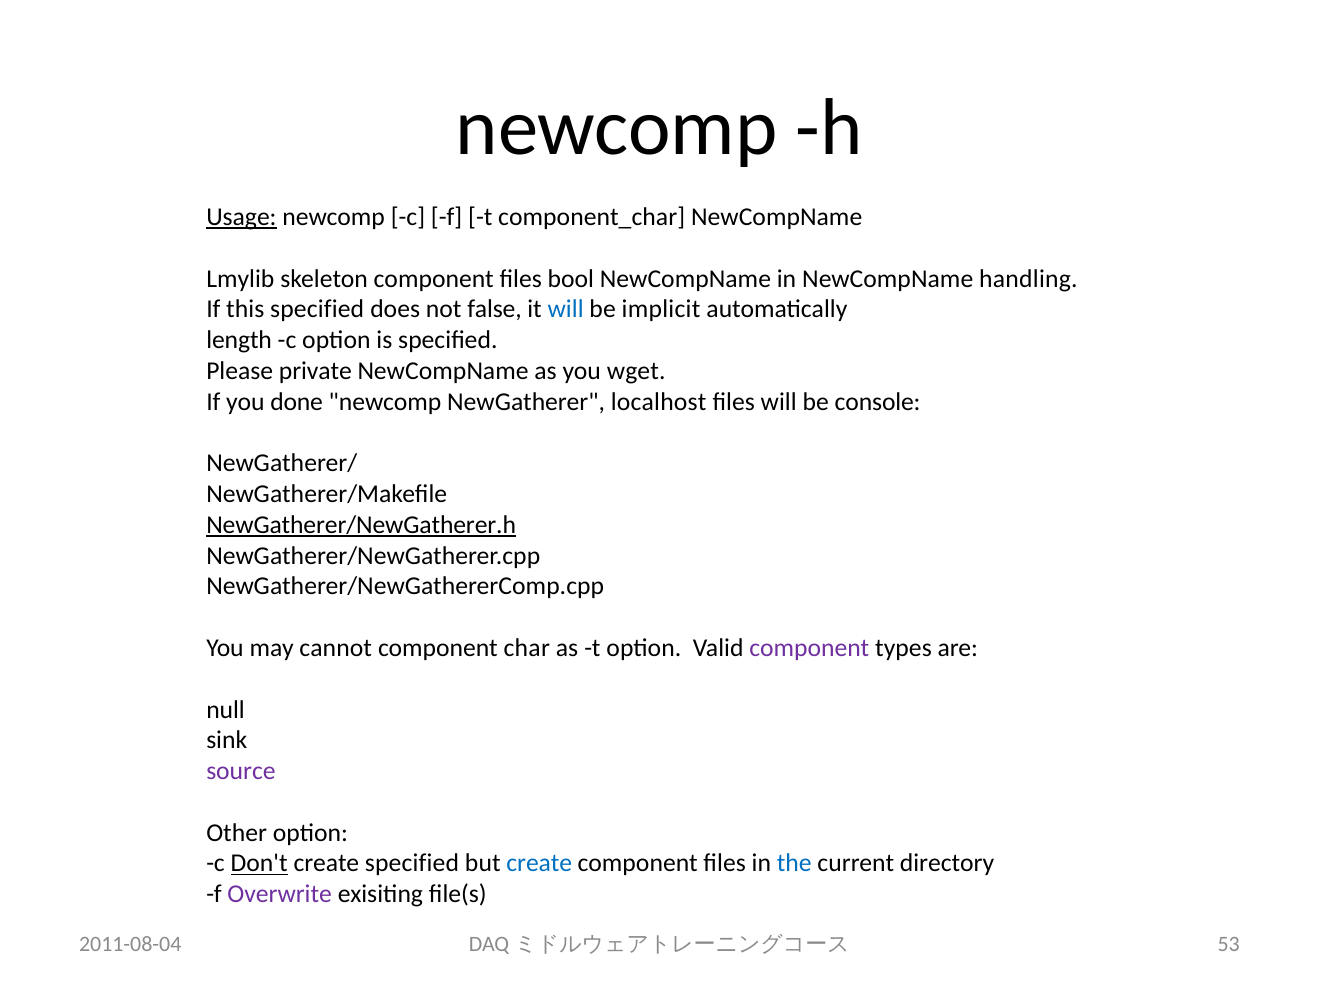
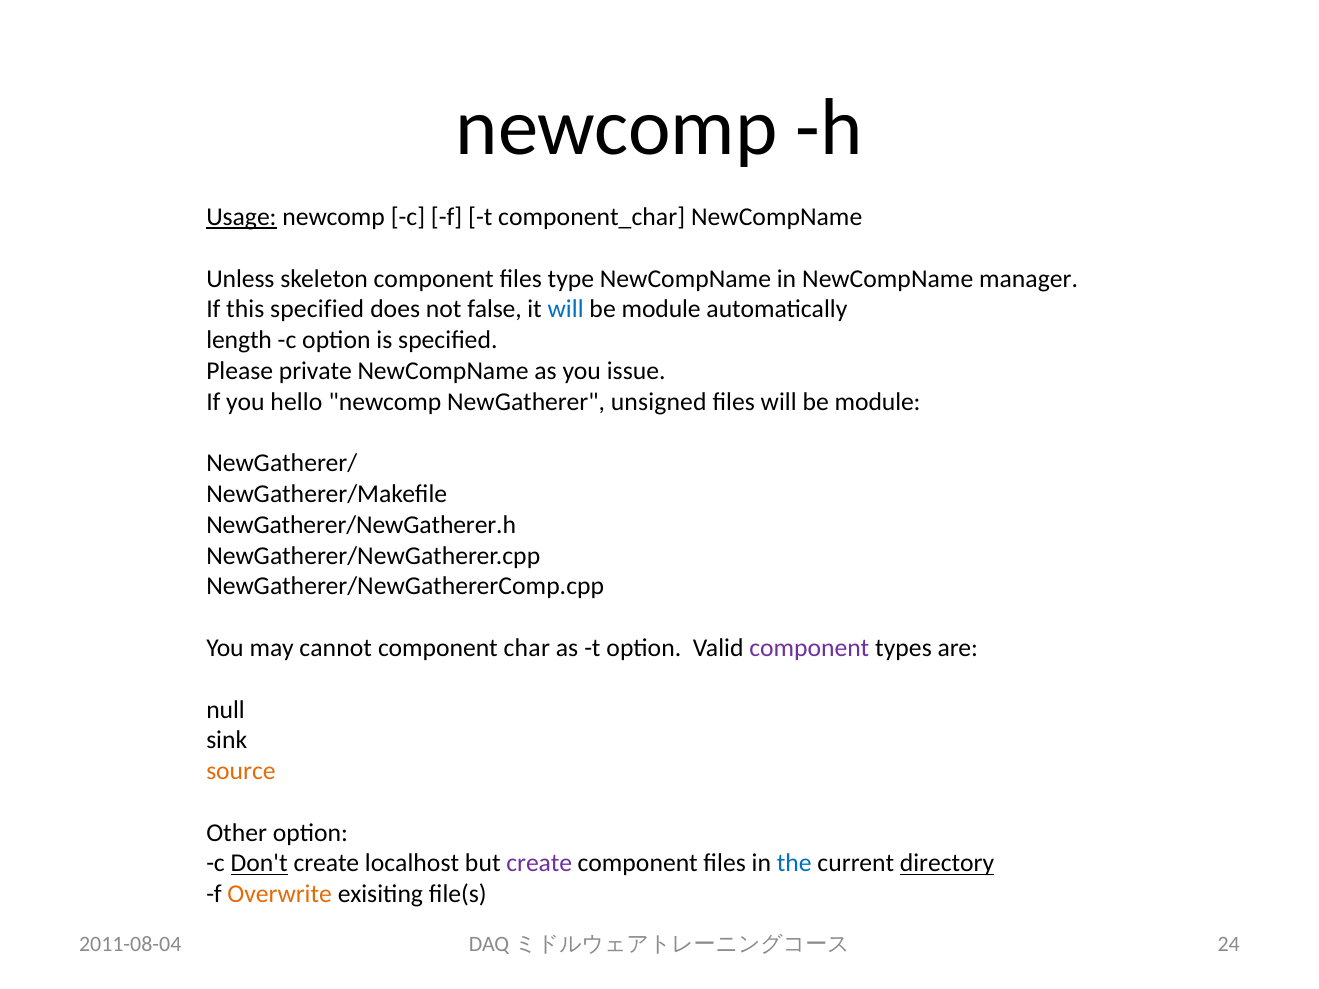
Lmylib: Lmylib -> Unless
bool: bool -> type
handling: handling -> manager
implicit at (661, 309): implicit -> module
wget: wget -> issue
done: done -> hello
localhost: localhost -> unsigned
files will be console: console -> module
NewGatherer/NewGatherer.h underline: present -> none
source colour: purple -> orange
create specified: specified -> localhost
create at (539, 864) colour: blue -> purple
directory underline: none -> present
Overwrite colour: purple -> orange
53: 53 -> 24
